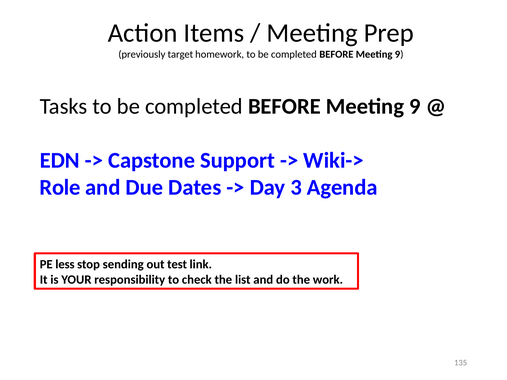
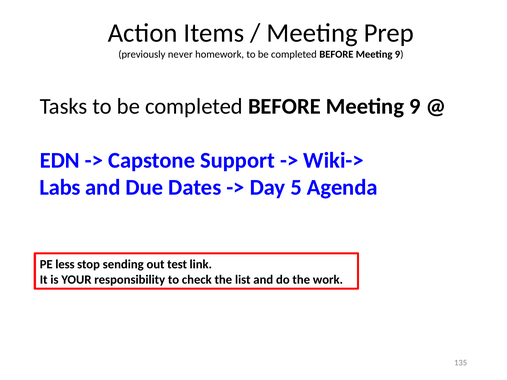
target: target -> never
Role: Role -> Labs
3: 3 -> 5
